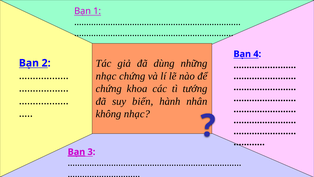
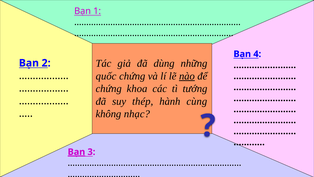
nhạc at (106, 76): nhạc -> quốc
nào underline: none -> present
biến: biến -> thép
nhân: nhân -> cùng
